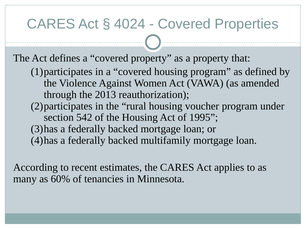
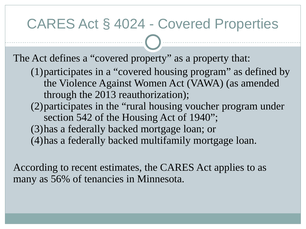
1995: 1995 -> 1940
60%: 60% -> 56%
